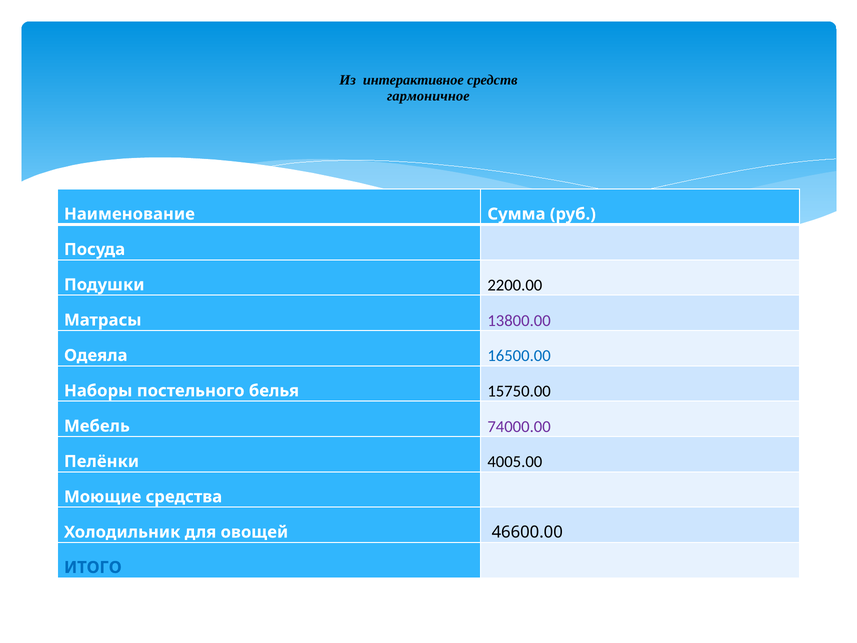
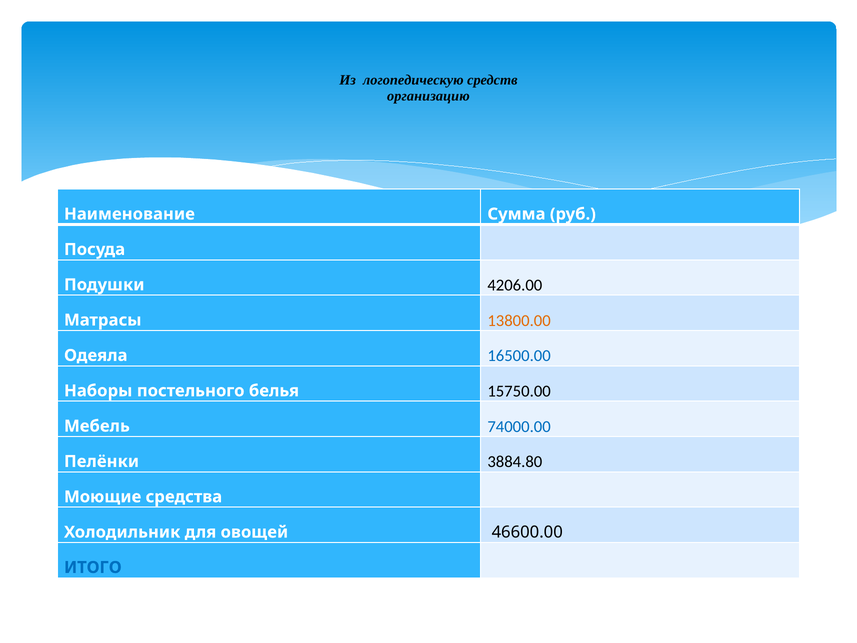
интерактивное: интерактивное -> логопедическую
гармоничное: гармоничное -> организацию
2200.00: 2200.00 -> 4206.00
13800.00 colour: purple -> orange
74000.00 colour: purple -> blue
4005.00: 4005.00 -> 3884.80
